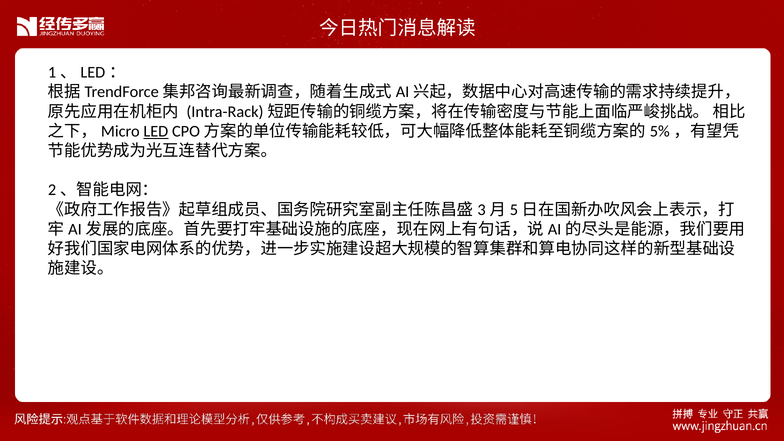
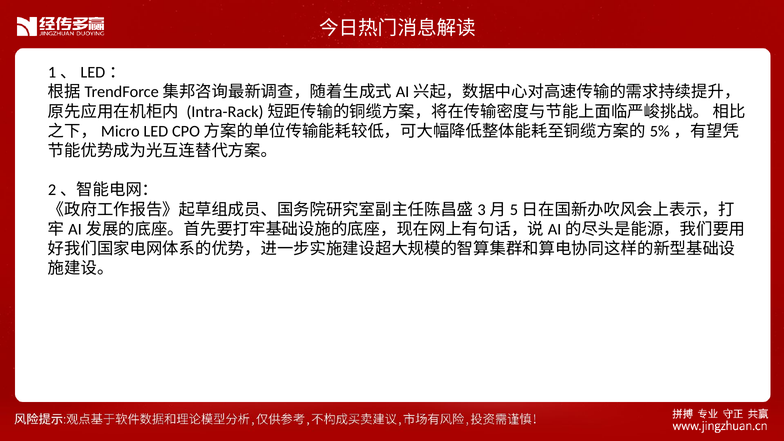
LED underline: present -> none
